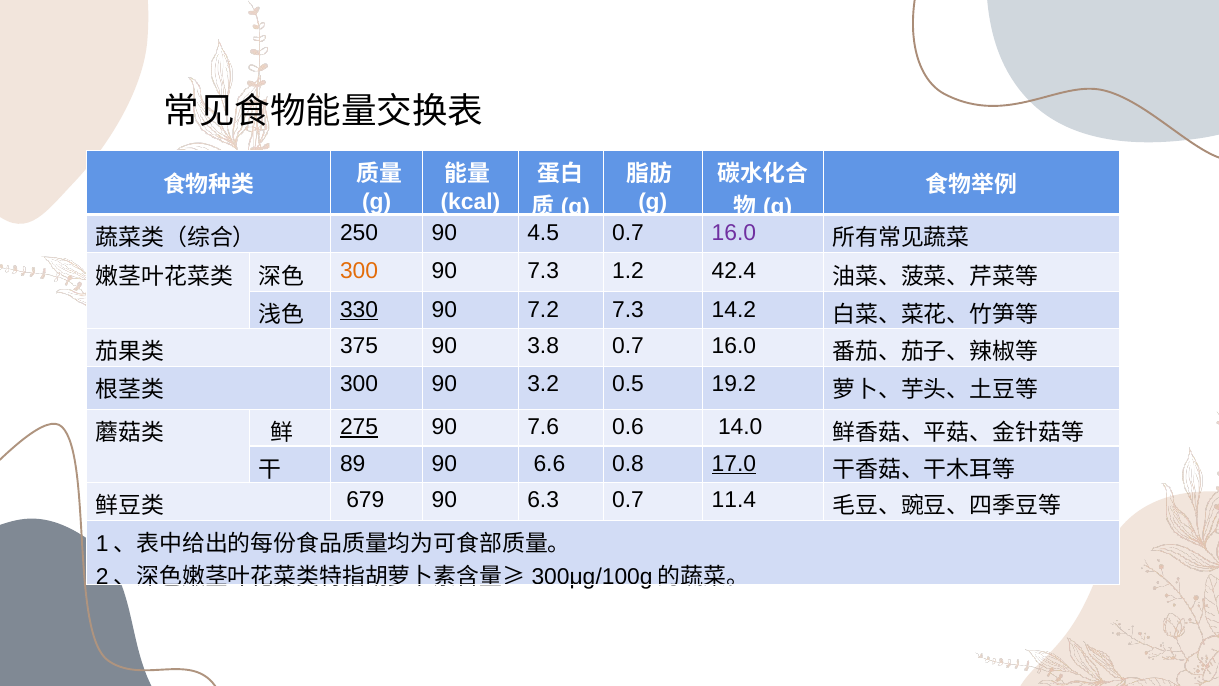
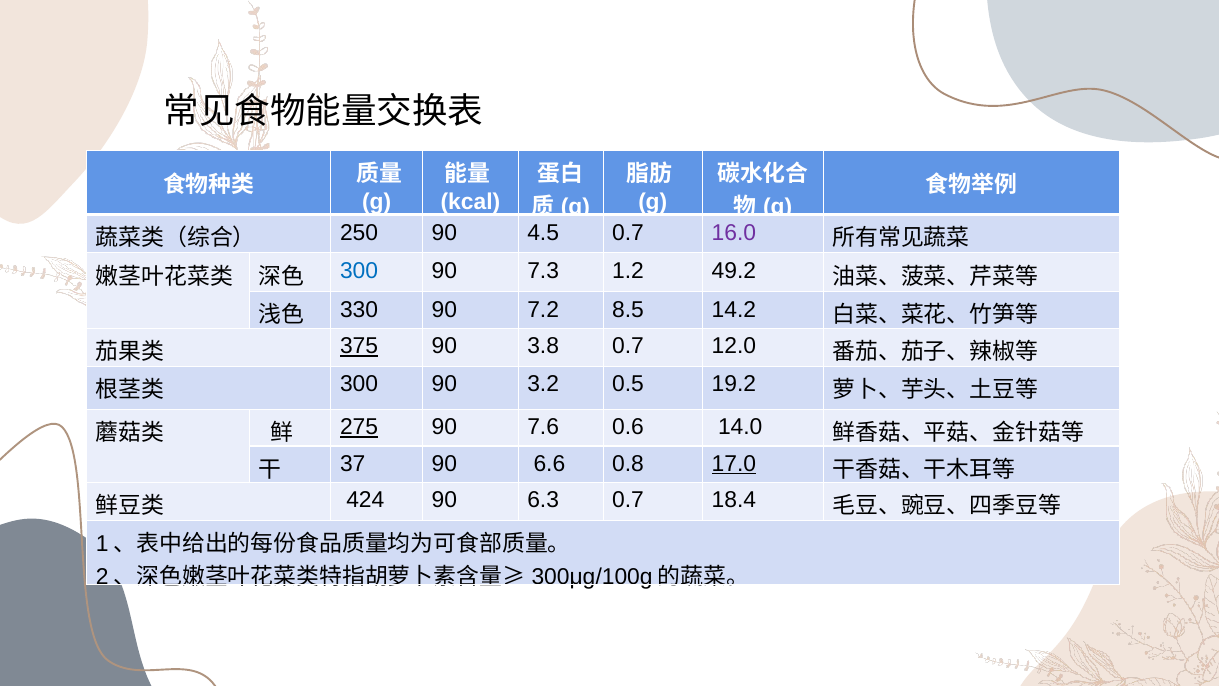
300 at (359, 271) colour: orange -> blue
42.4: 42.4 -> 49.2
330 underline: present -> none
7.2 7.3: 7.3 -> 8.5
375 underline: none -> present
3.8 0.7 16.0: 16.0 -> 12.0
89: 89 -> 37
679: 679 -> 424
11.4: 11.4 -> 18.4
